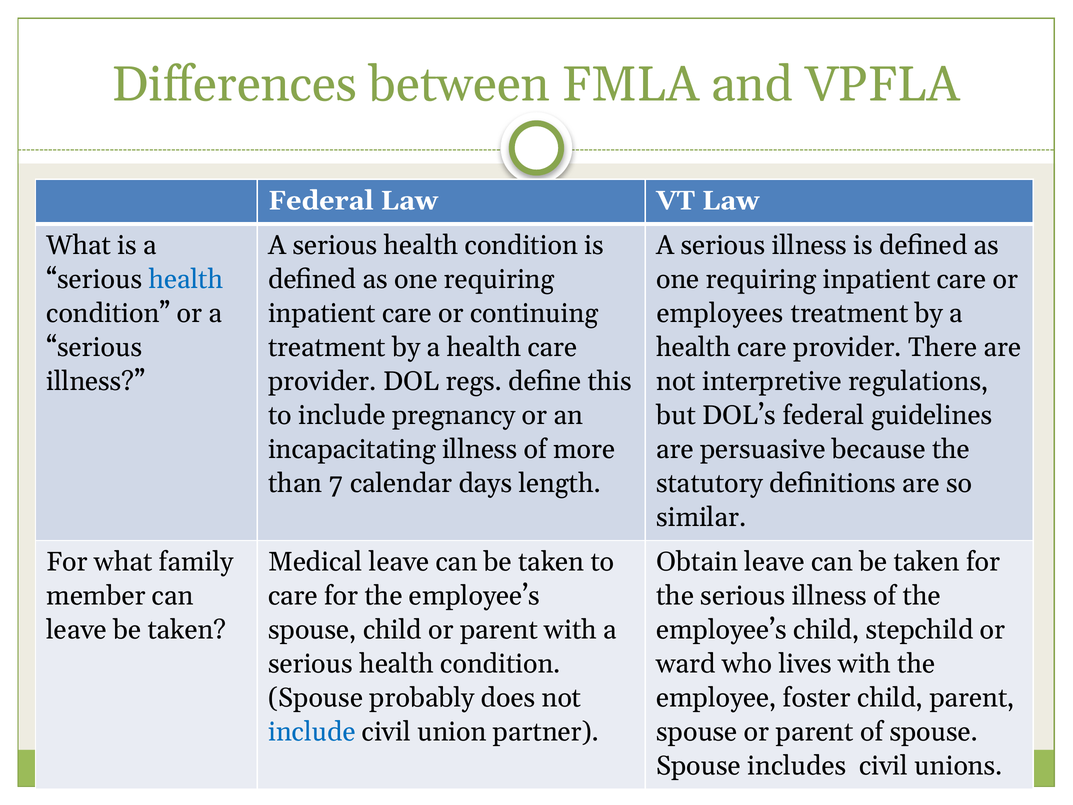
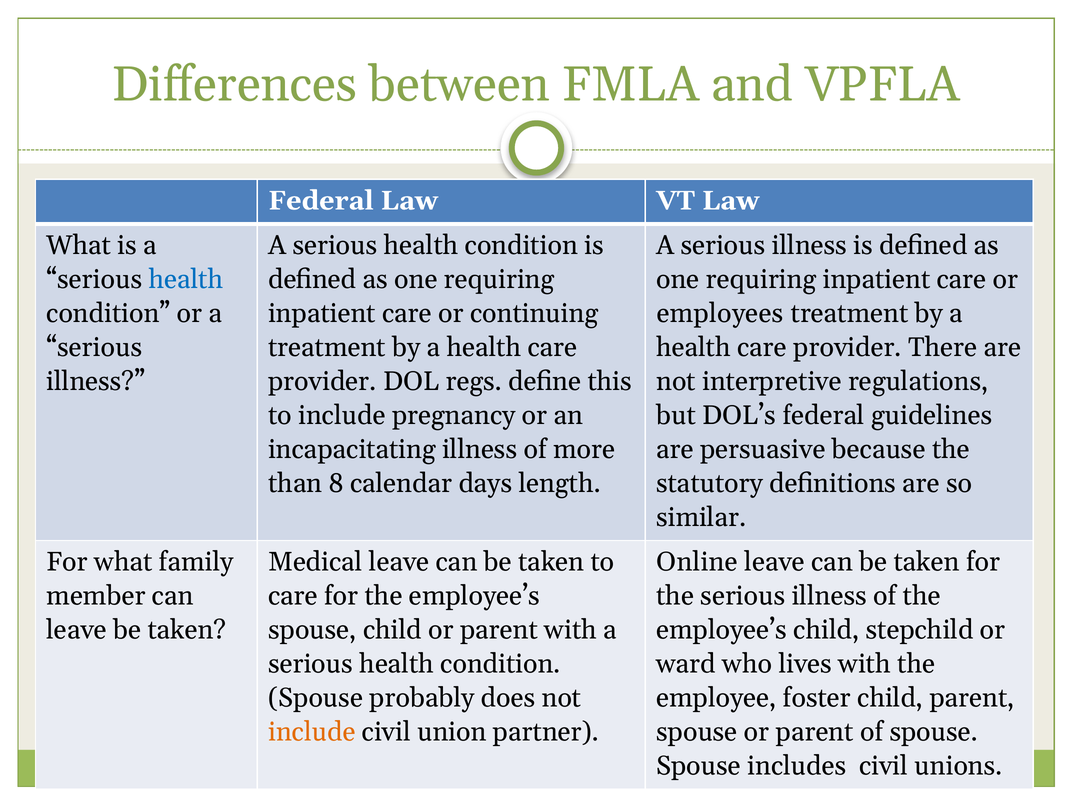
7: 7 -> 8
Obtain: Obtain -> Online
include at (312, 732) colour: blue -> orange
